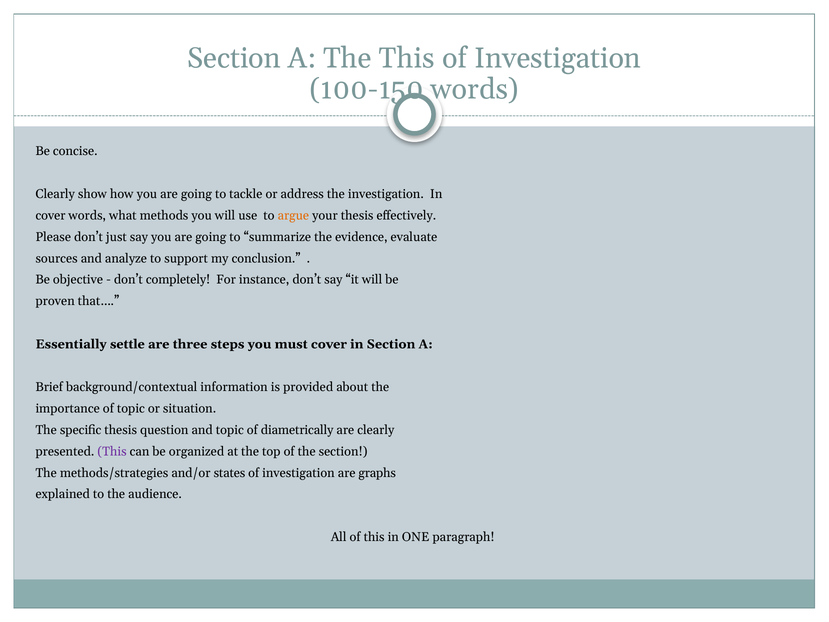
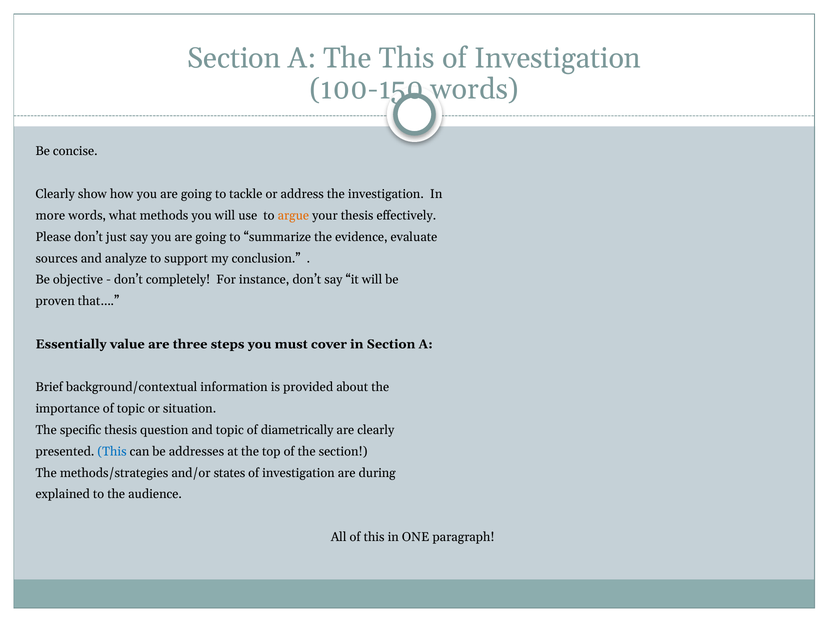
cover at (50, 215): cover -> more
settle: settle -> value
This at (112, 451) colour: purple -> blue
organized: organized -> addresses
graphs: graphs -> during
